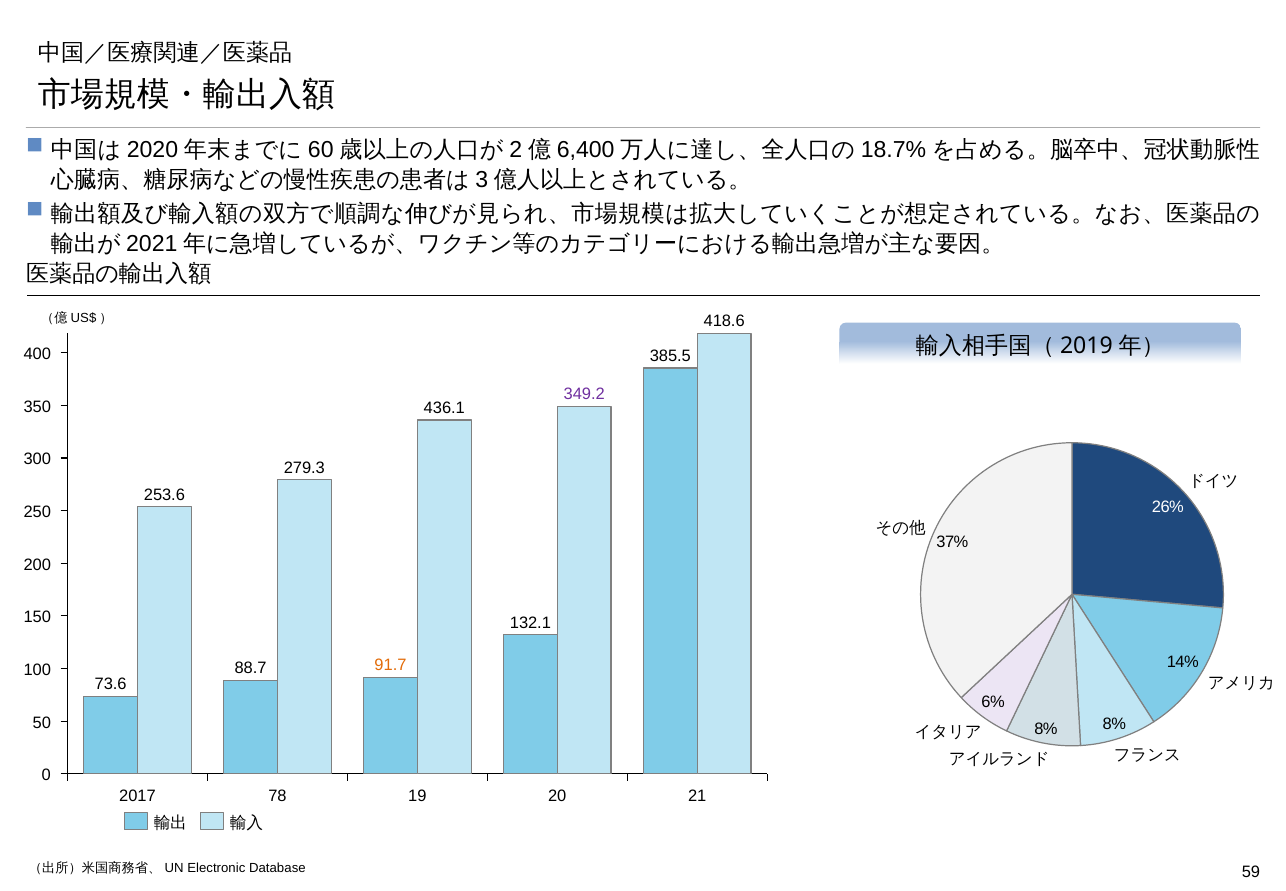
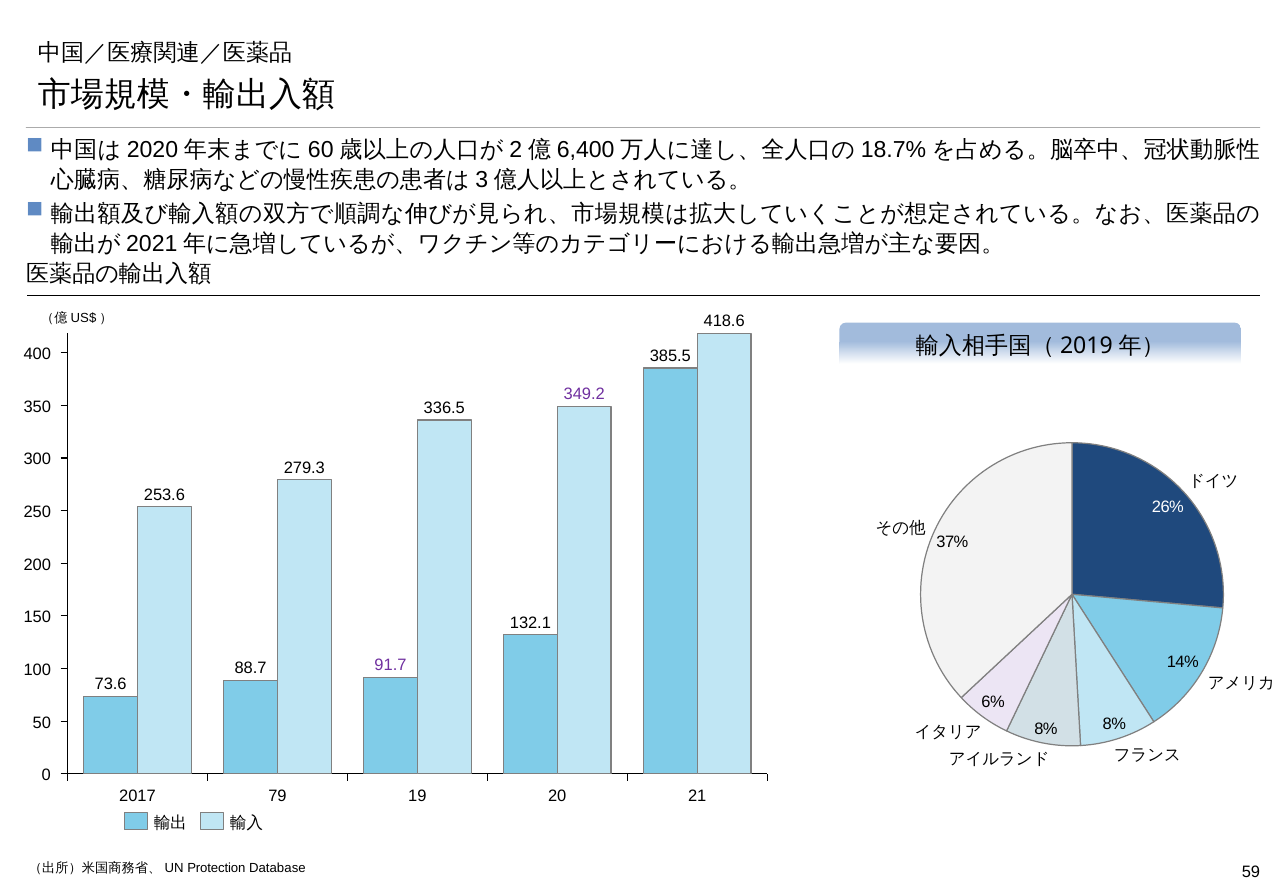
436.1: 436.1 -> 336.5
91.7 colour: orange -> purple
78: 78 -> 79
Electronic: Electronic -> Protection
